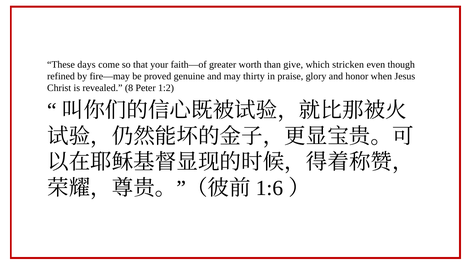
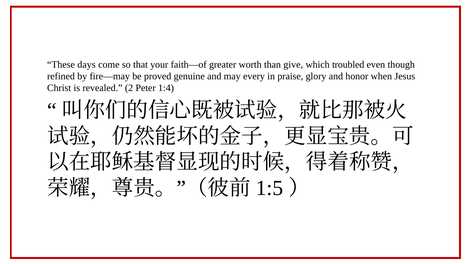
stricken: stricken -> troubled
thirty: thirty -> every
8: 8 -> 2
1:2: 1:2 -> 1:4
1:6: 1:6 -> 1:5
